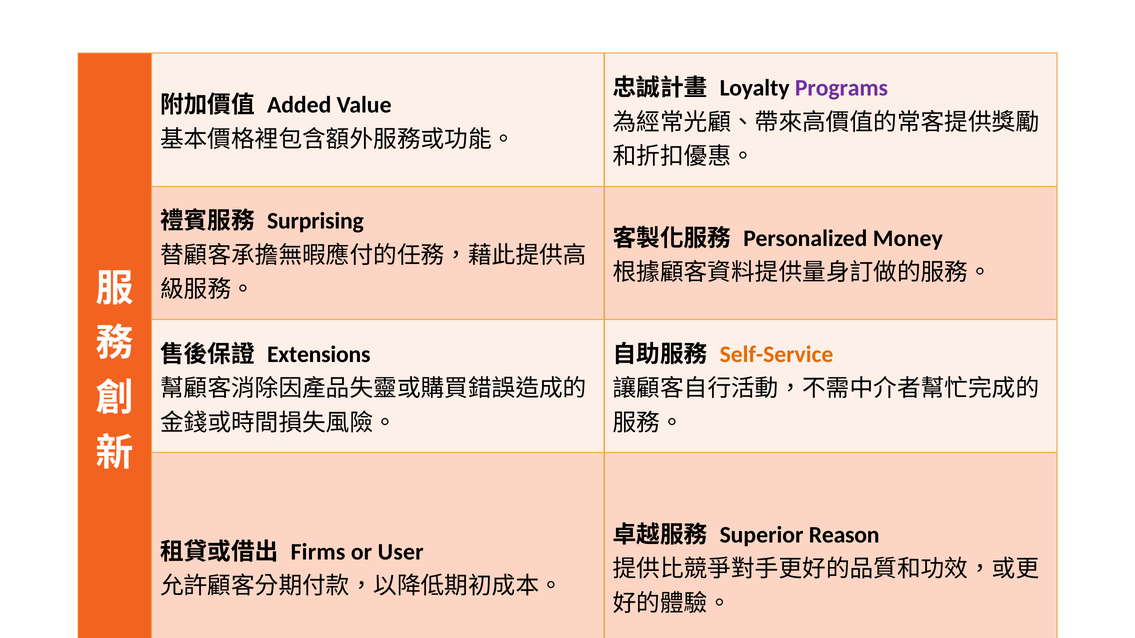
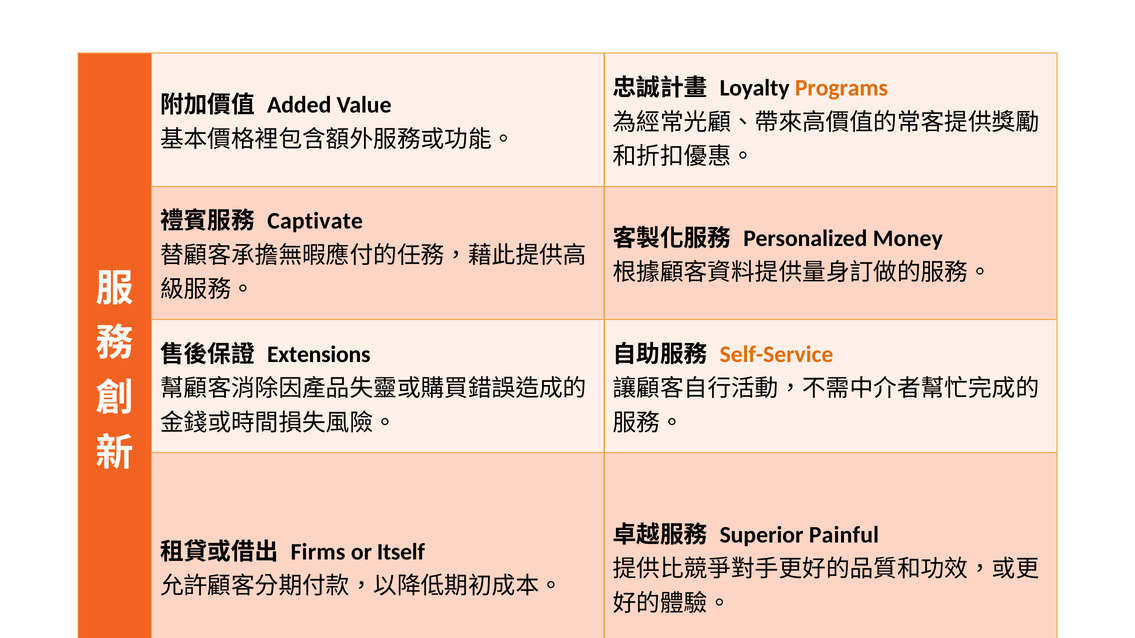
Programs colour: purple -> orange
Surprising: Surprising -> Captivate
Reason: Reason -> Painful
User: User -> Itself
